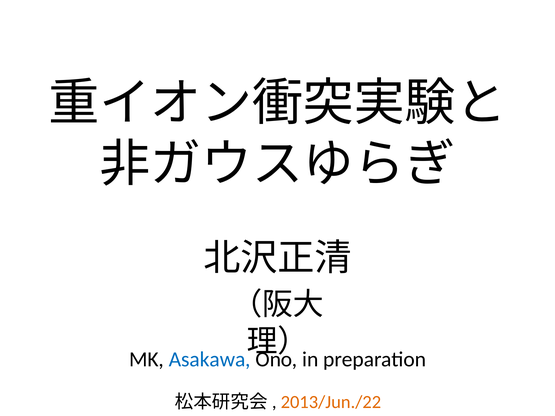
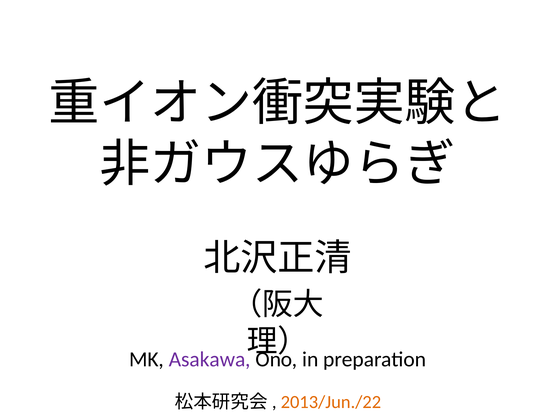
Asakawa colour: blue -> purple
